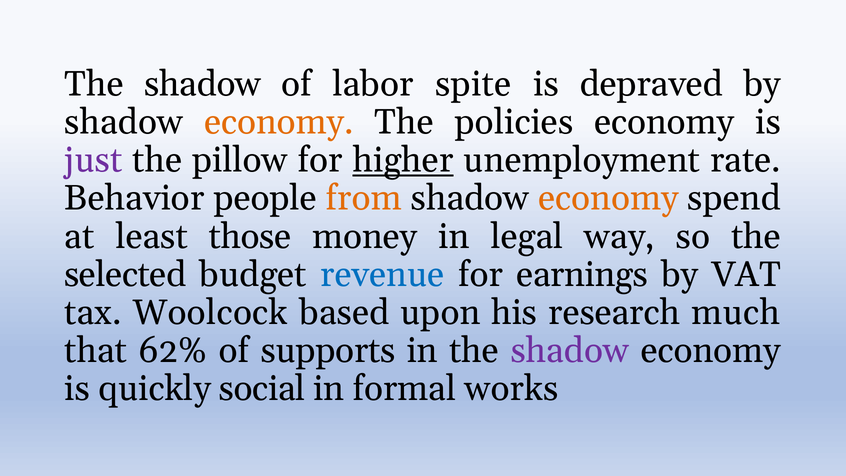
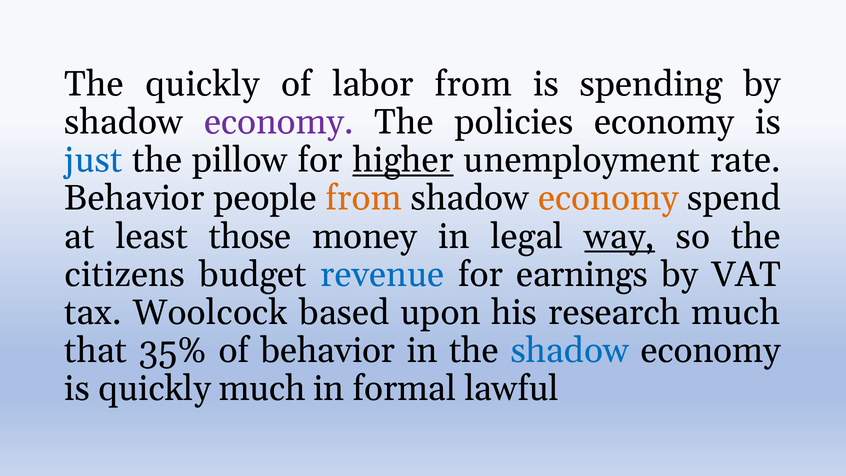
shadow at (203, 84): shadow -> quickly
labor spite: spite -> from
depraved: depraved -> spending
economy at (279, 122) colour: orange -> purple
just colour: purple -> blue
way underline: none -> present
selected: selected -> citizens
62%: 62% -> 35%
of supports: supports -> behavior
shadow at (570, 351) colour: purple -> blue
quickly social: social -> much
works: works -> lawful
